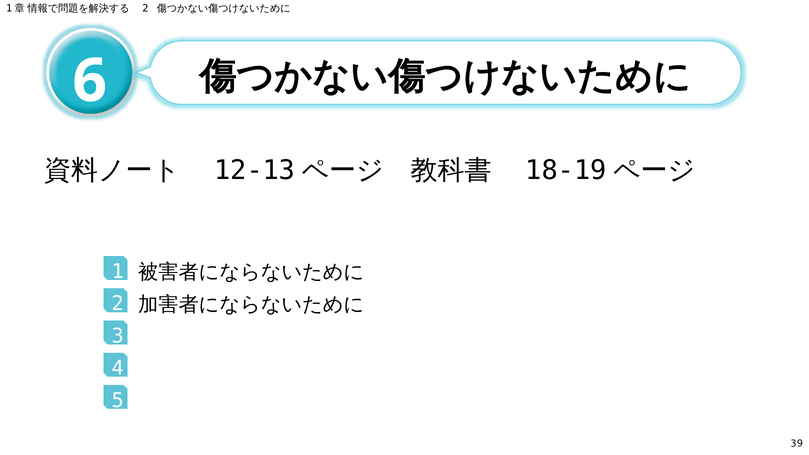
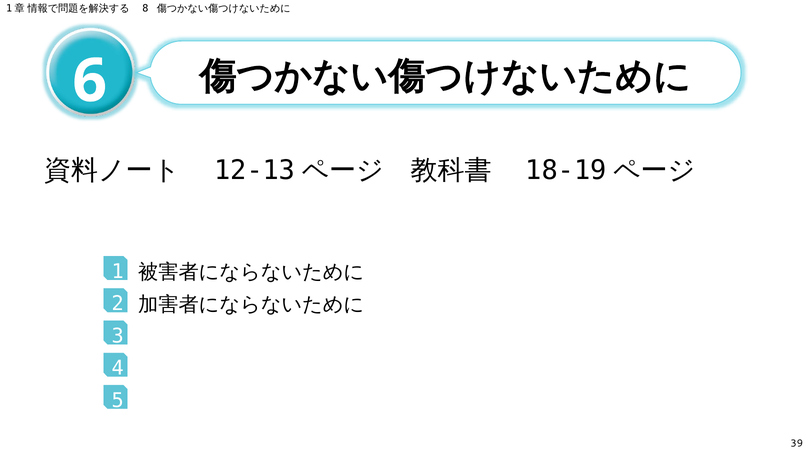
2 at (145, 8): 2 -> 8
